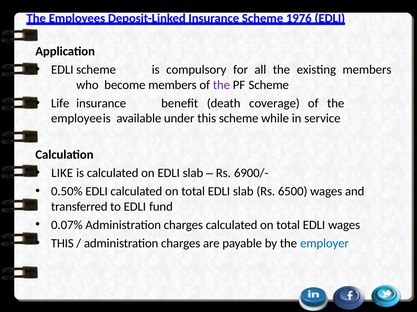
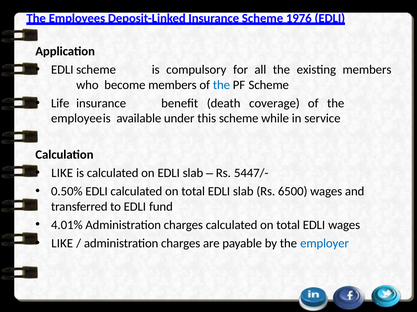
the at (221, 85) colour: purple -> blue
6900/-: 6900/- -> 5447/-
0.07%: 0.07% -> 4.01%
THIS at (62, 244): THIS -> LIKE
